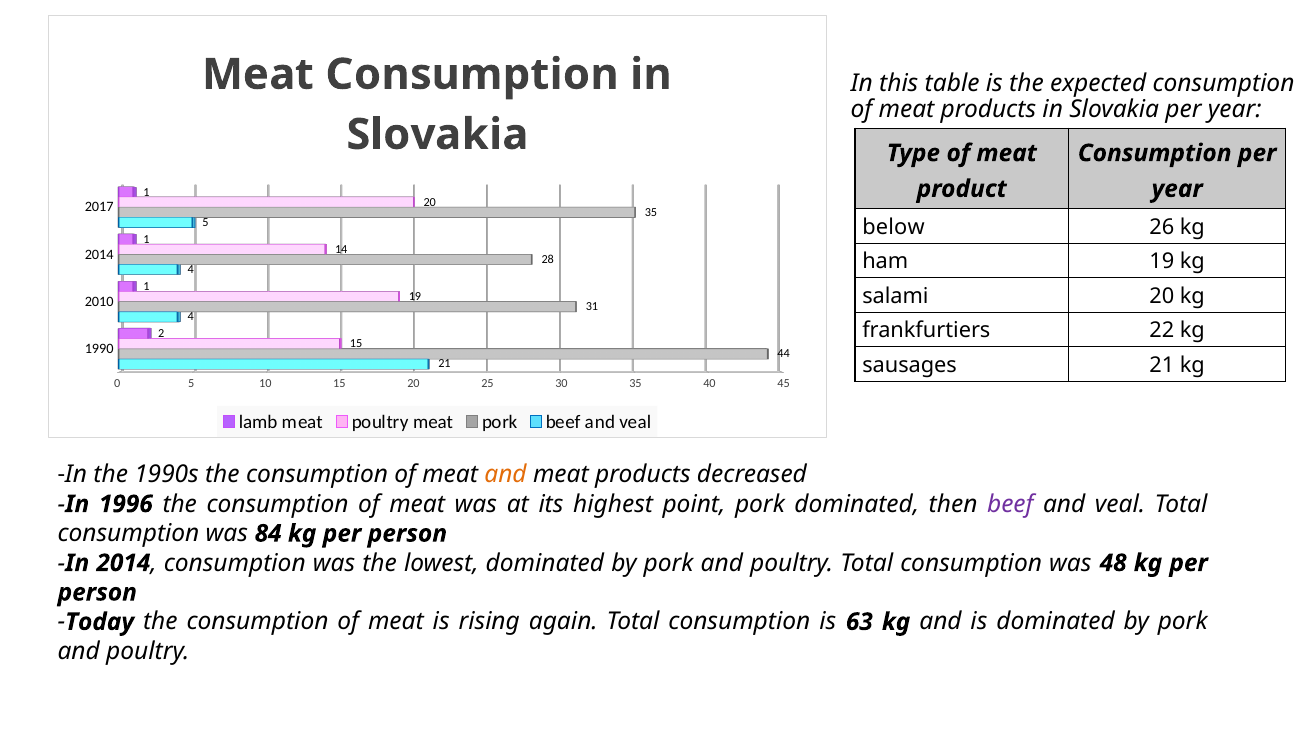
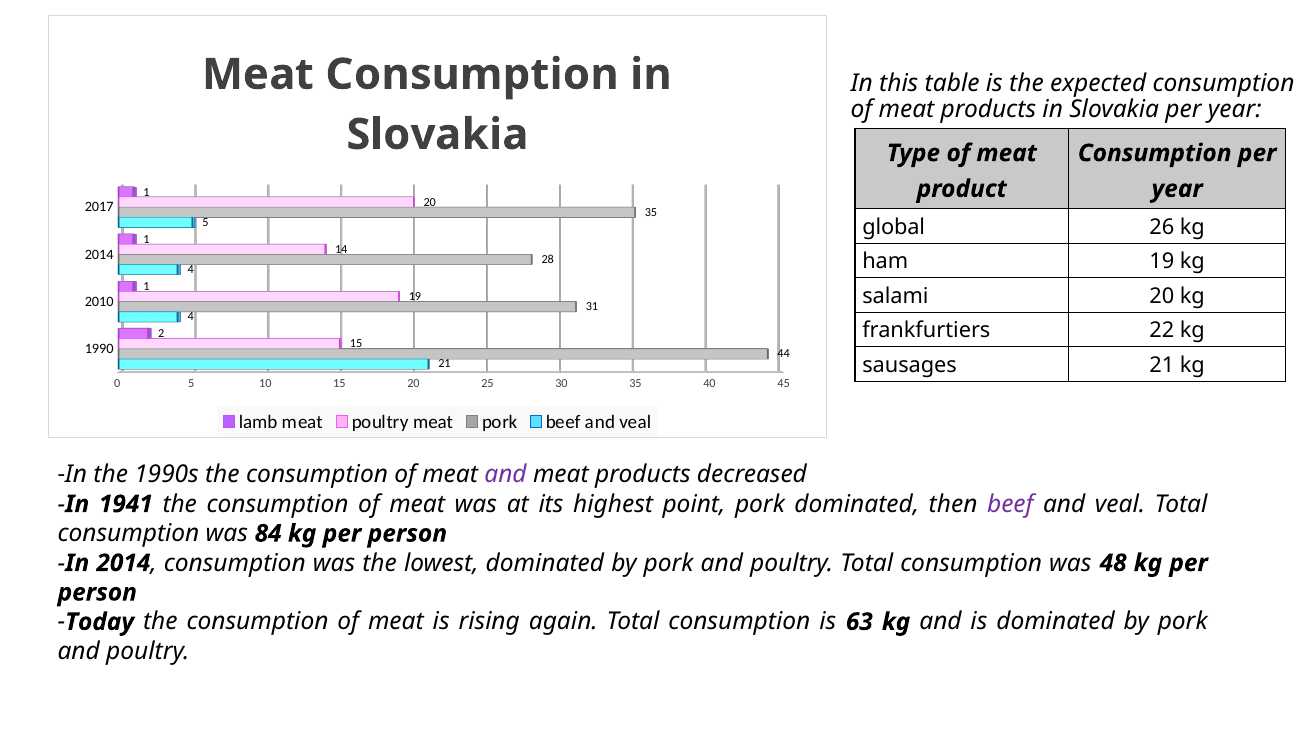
below: below -> global
and at (506, 475) colour: orange -> purple
1996: 1996 -> 1941
